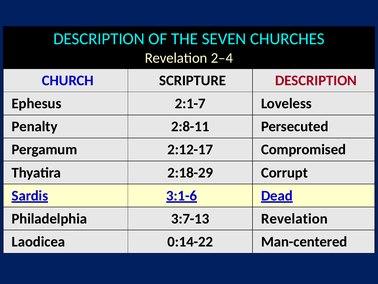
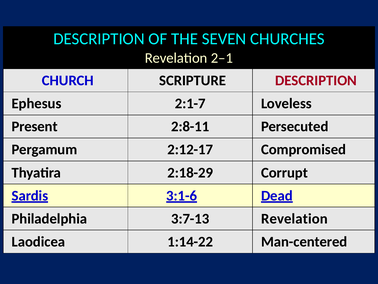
2‒4: 2‒4 -> 2‒1
Penalty: Penalty -> Present
0:14-22: 0:14-22 -> 1:14-22
